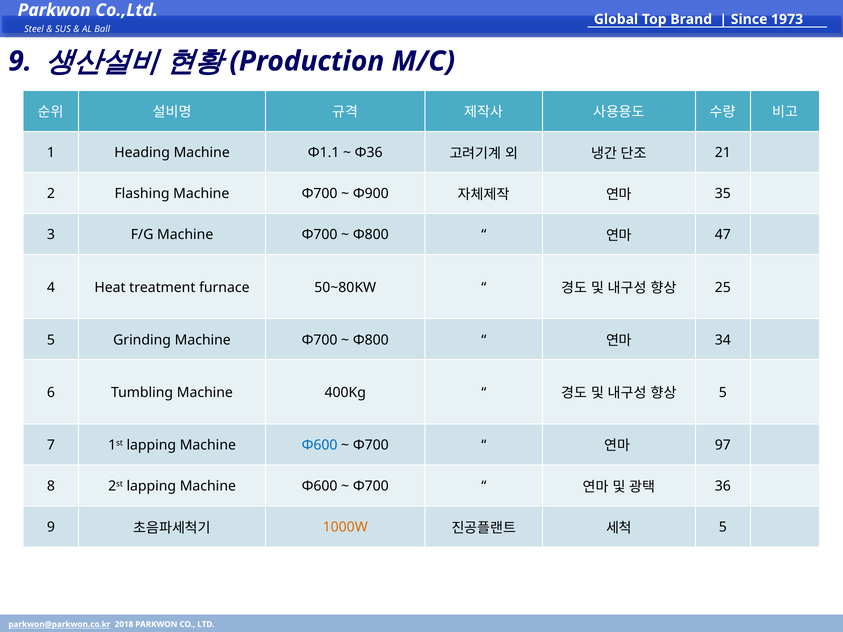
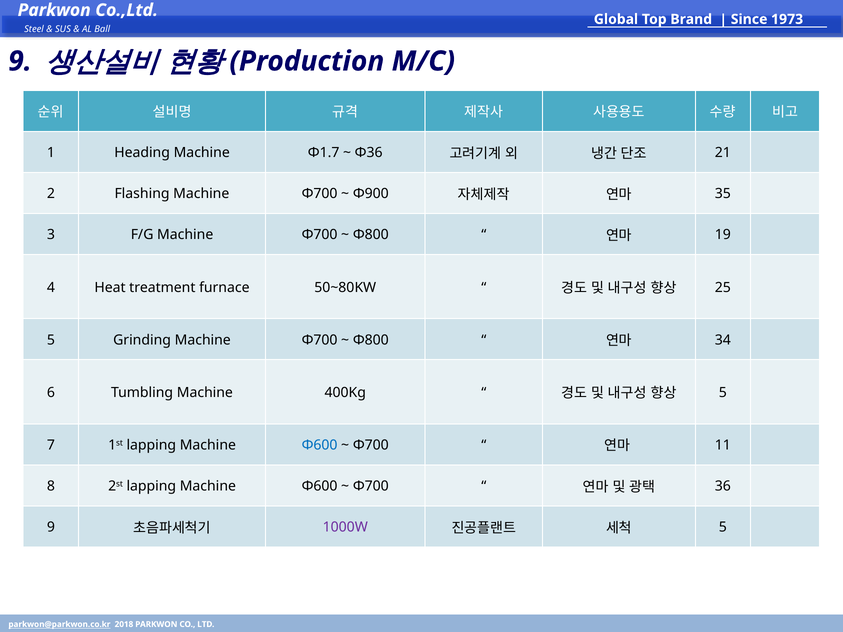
Φ1.1: Φ1.1 -> Φ1.7
47: 47 -> 19
97: 97 -> 11
1000W colour: orange -> purple
